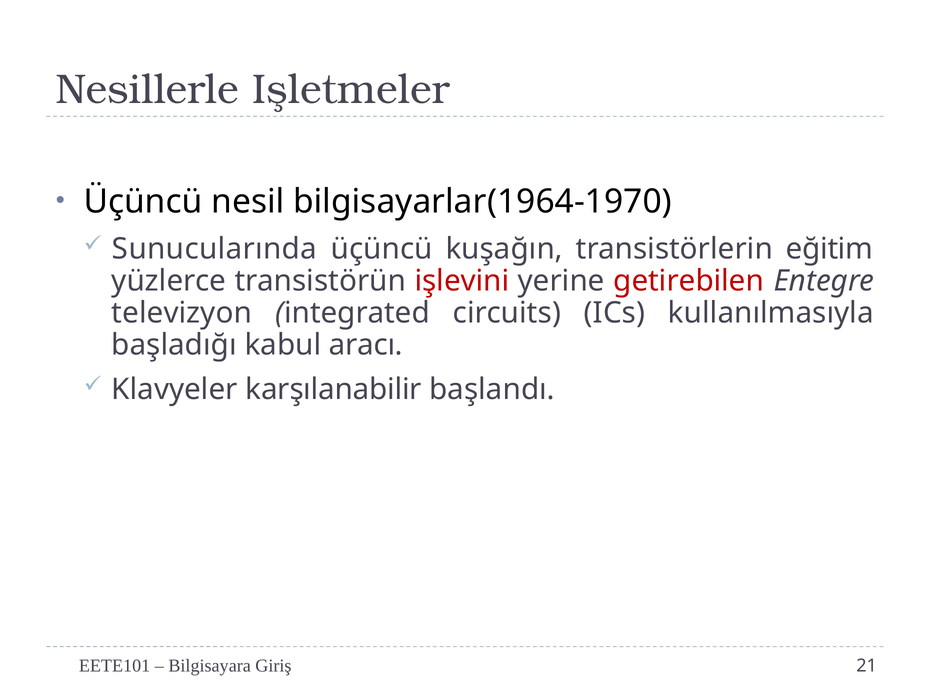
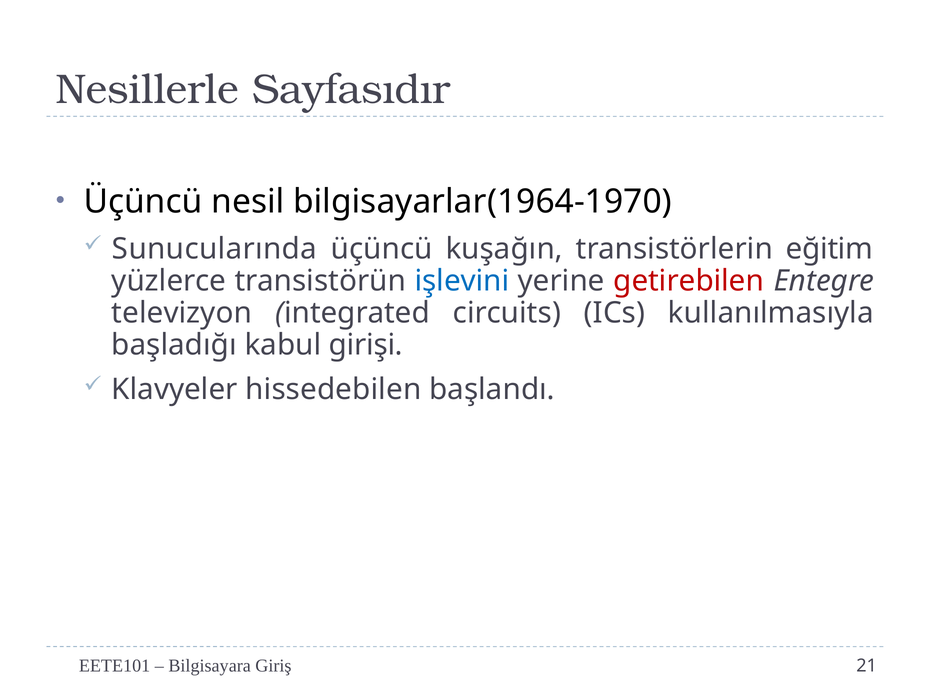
Işletmeler: Işletmeler -> Sayfasıdır
işlevini colour: red -> blue
aracı: aracı -> girişi
karşılanabilir: karşılanabilir -> hissedebilen
